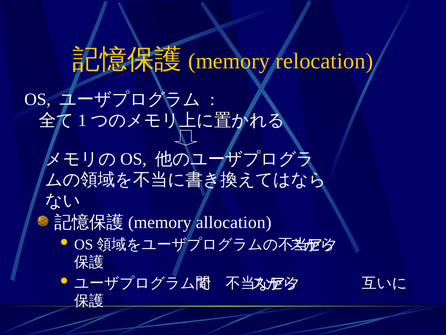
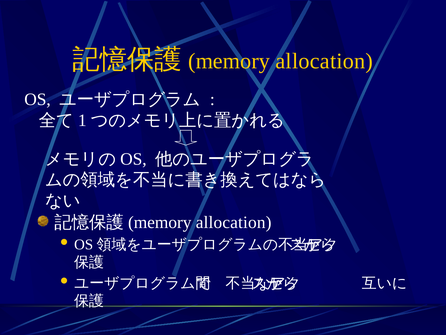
relocation at (324, 61): relocation -> allocation
